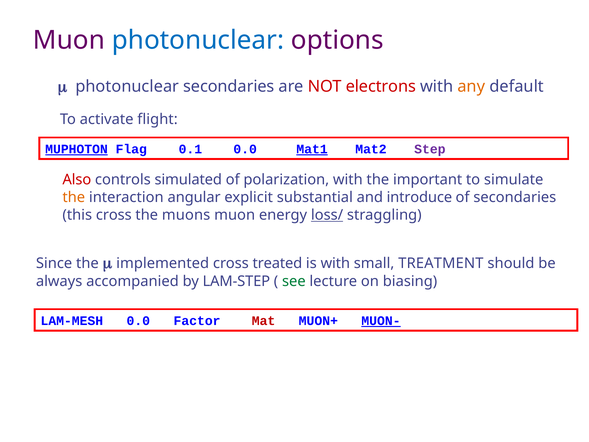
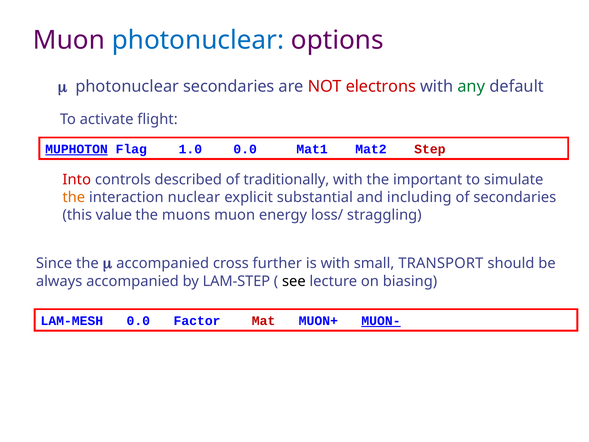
any colour: orange -> green
0.1: 0.1 -> 1.0
Mat1 underline: present -> none
Step colour: purple -> red
Also: Also -> Into
simulated: simulated -> described
polarization: polarization -> traditionally
angular: angular -> nuclear
introduce: introduce -> including
this cross: cross -> value
loss/ underline: present -> none
implemented at (163, 263): implemented -> accompanied
treated: treated -> further
TREATMENT: TREATMENT -> TRANSPORT
see colour: green -> black
